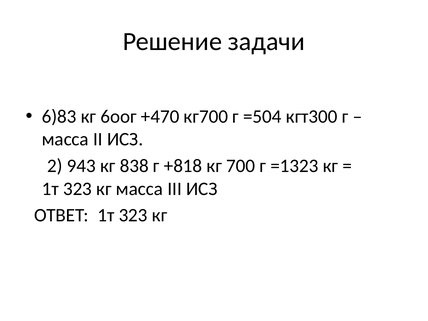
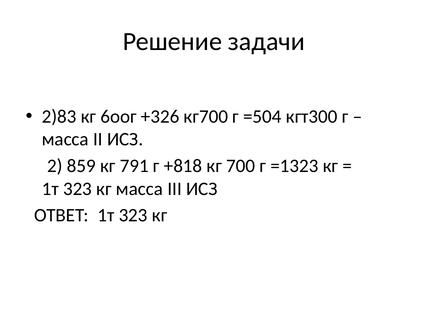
6)83: 6)83 -> 2)83
+470: +470 -> +326
943: 943 -> 859
838: 838 -> 791
